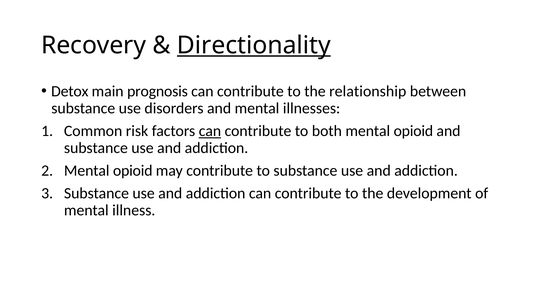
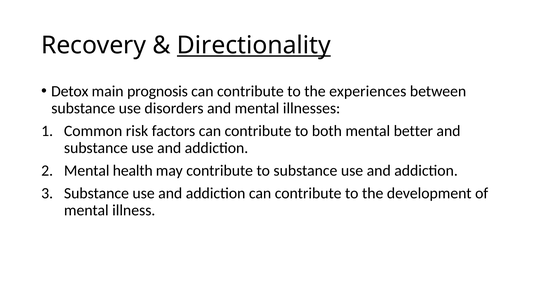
relationship: relationship -> experiences
can at (210, 131) underline: present -> none
both mental opioid: opioid -> better
opioid at (133, 171): opioid -> health
